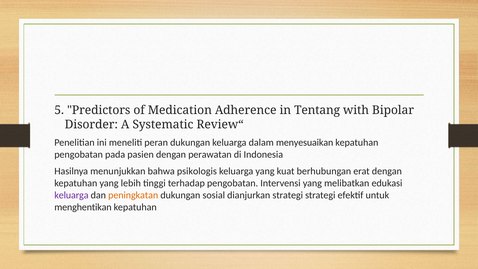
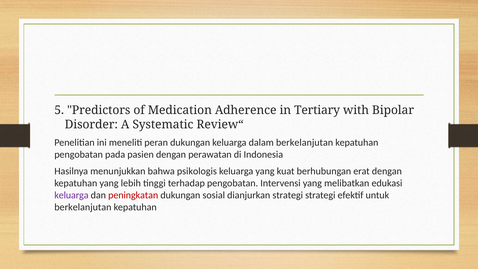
Tentang: Tentang -> Tertiary
dalam menyesuaikan: menyesuaikan -> berkelanjutan
peningkatan colour: orange -> red
menghentikan at (83, 207): menghentikan -> berkelanjutan
